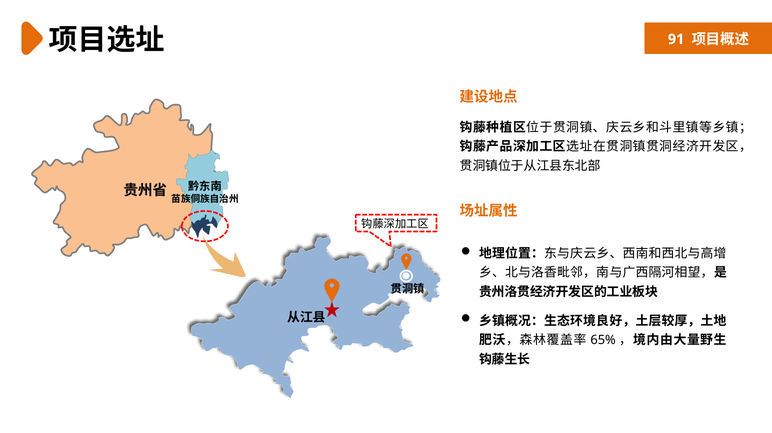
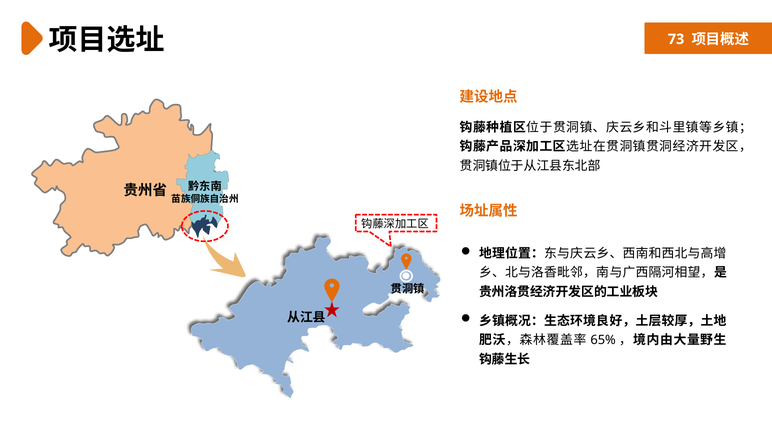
91: 91 -> 73
